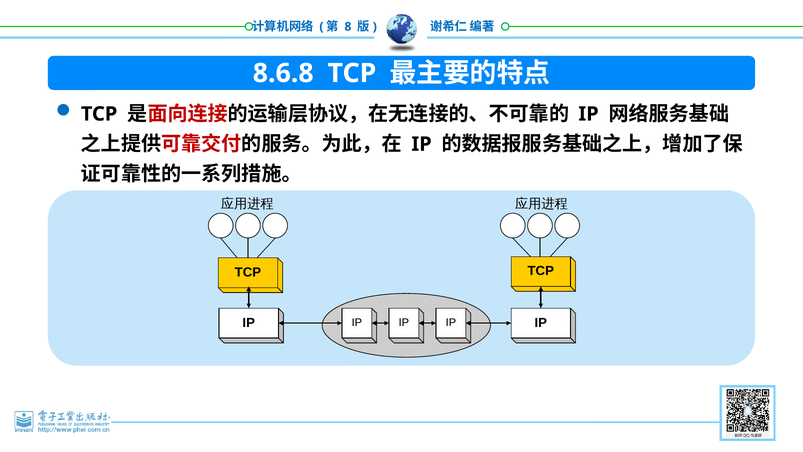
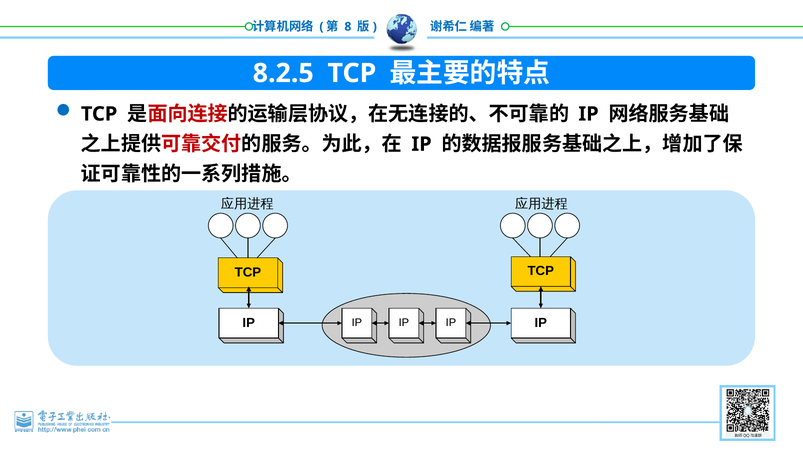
8.6.8: 8.6.8 -> 8.2.5
